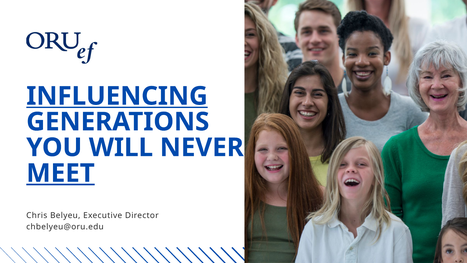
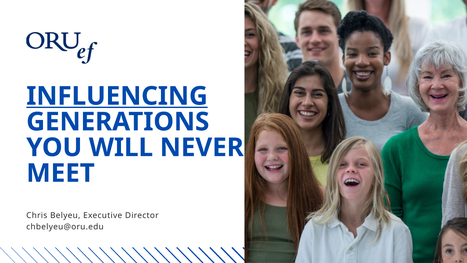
MEET underline: present -> none
